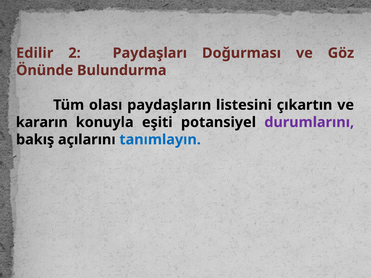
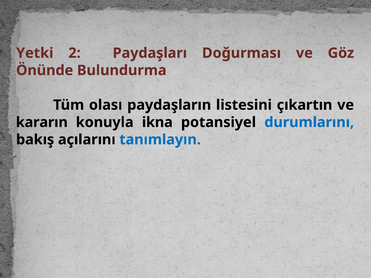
Edilir: Edilir -> Yetki
eşiti: eşiti -> ikna
durumlarını colour: purple -> blue
